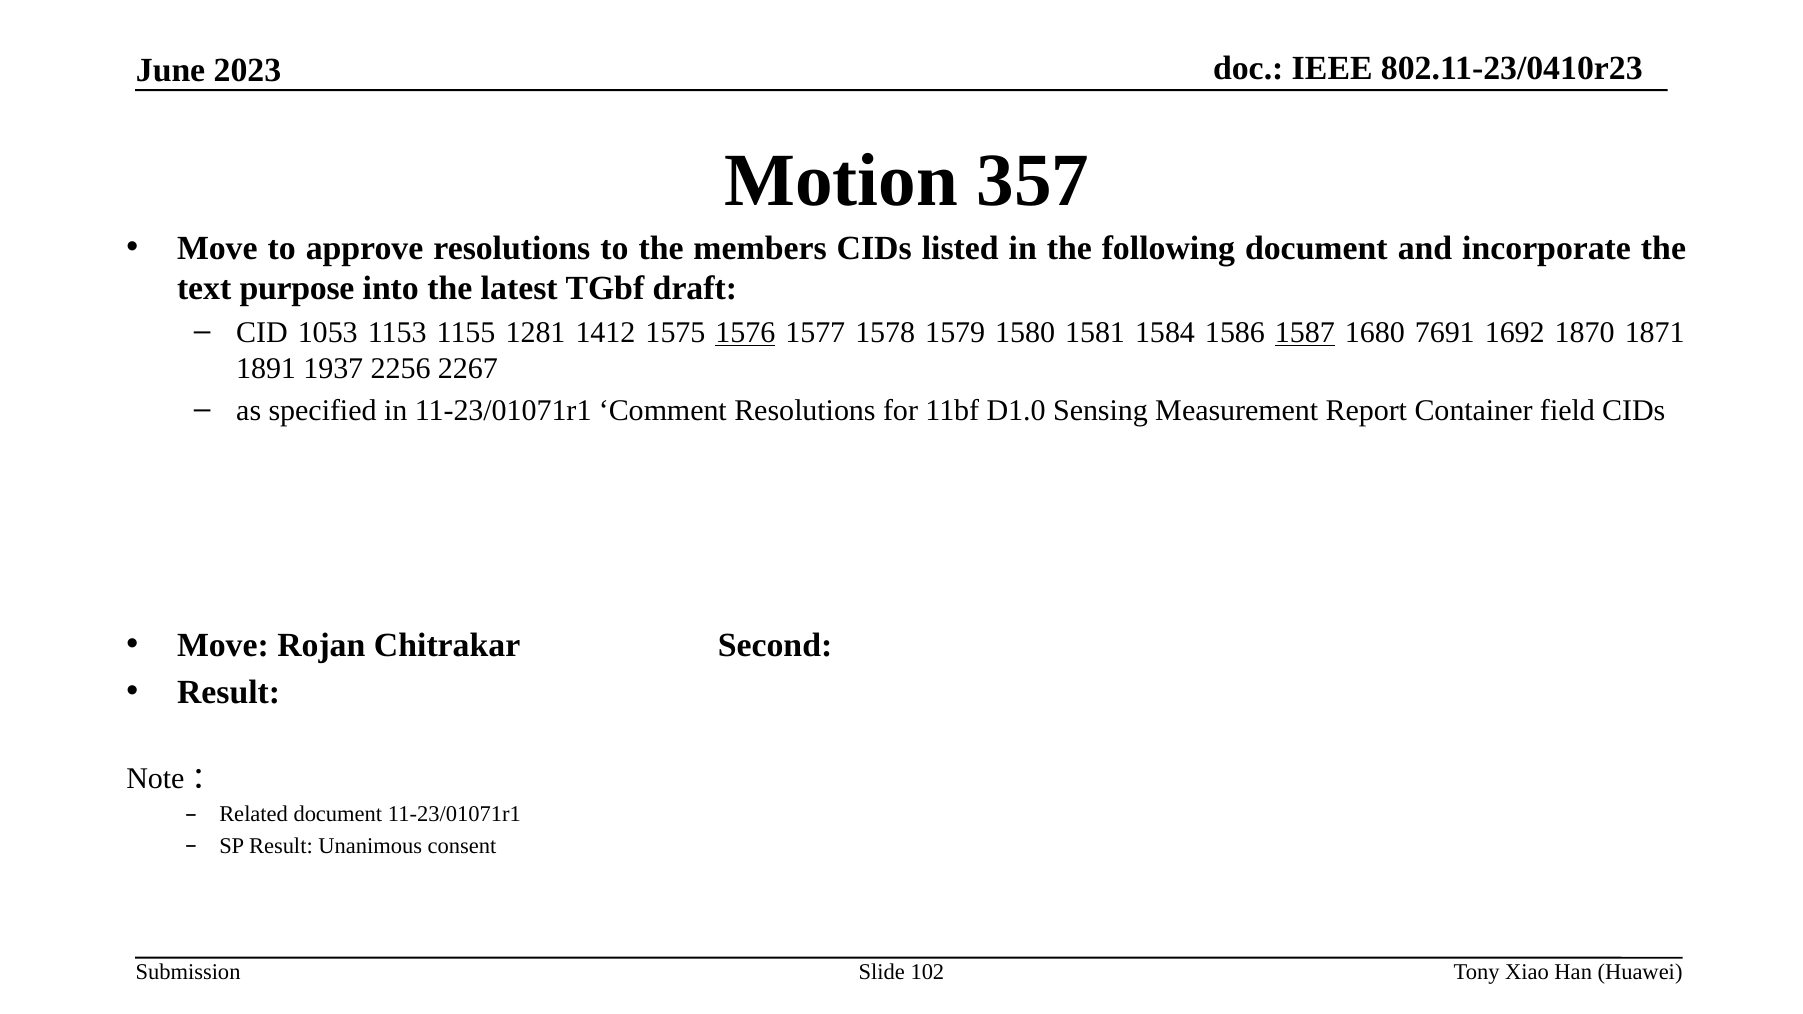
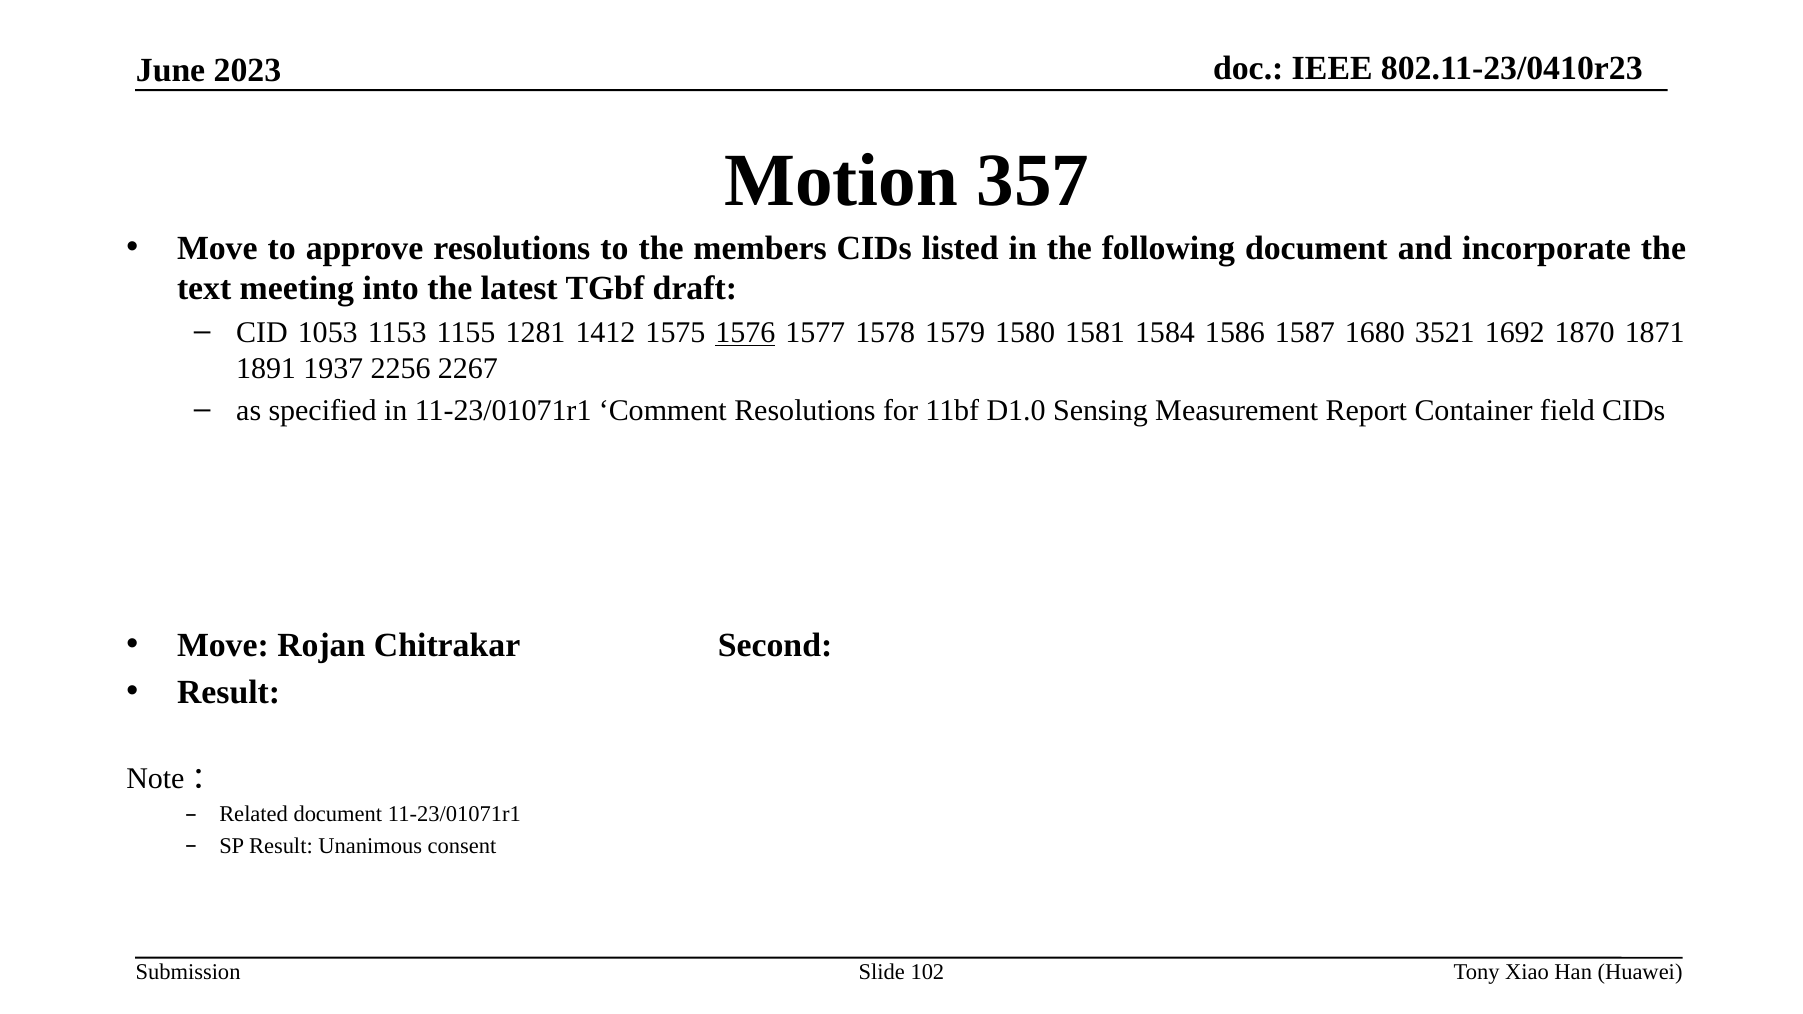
purpose: purpose -> meeting
1587 underline: present -> none
7691: 7691 -> 3521
